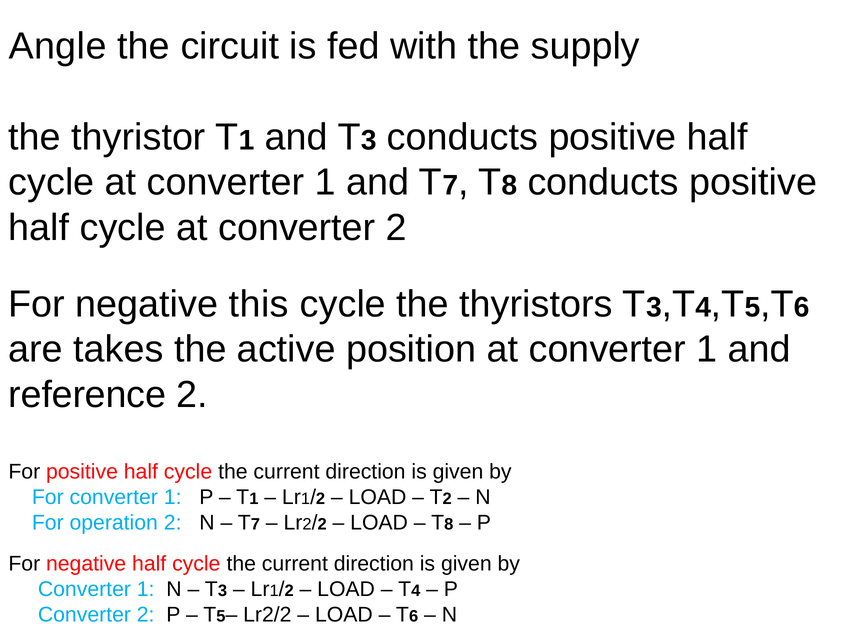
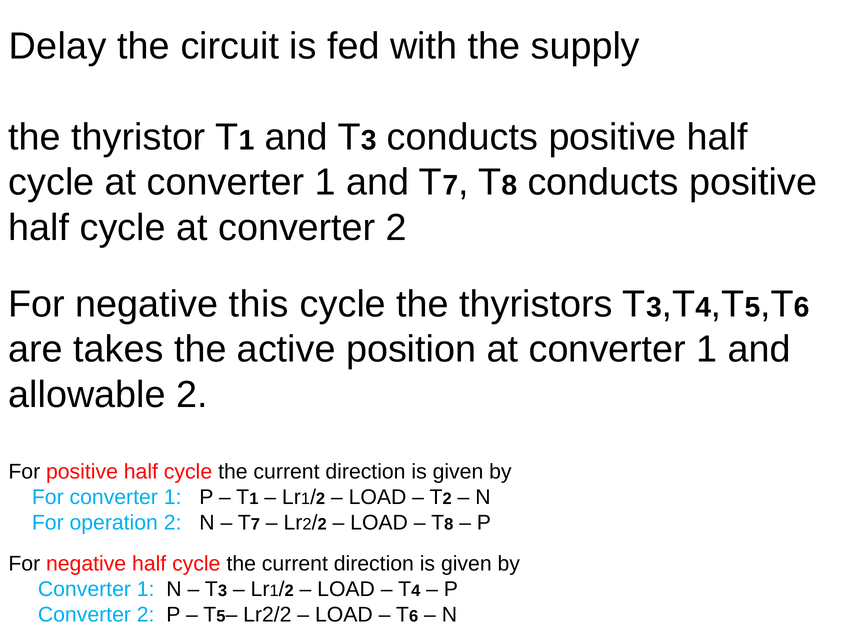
Angle: Angle -> Delay
reference: reference -> allowable
